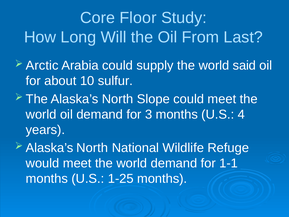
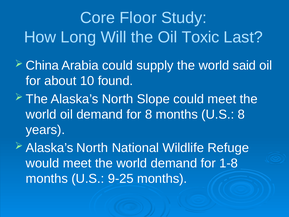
From: From -> Toxic
Arctic: Arctic -> China
sulfur: sulfur -> found
for 3: 3 -> 8
U.S 4: 4 -> 8
1-1: 1-1 -> 1-8
1-25: 1-25 -> 9-25
